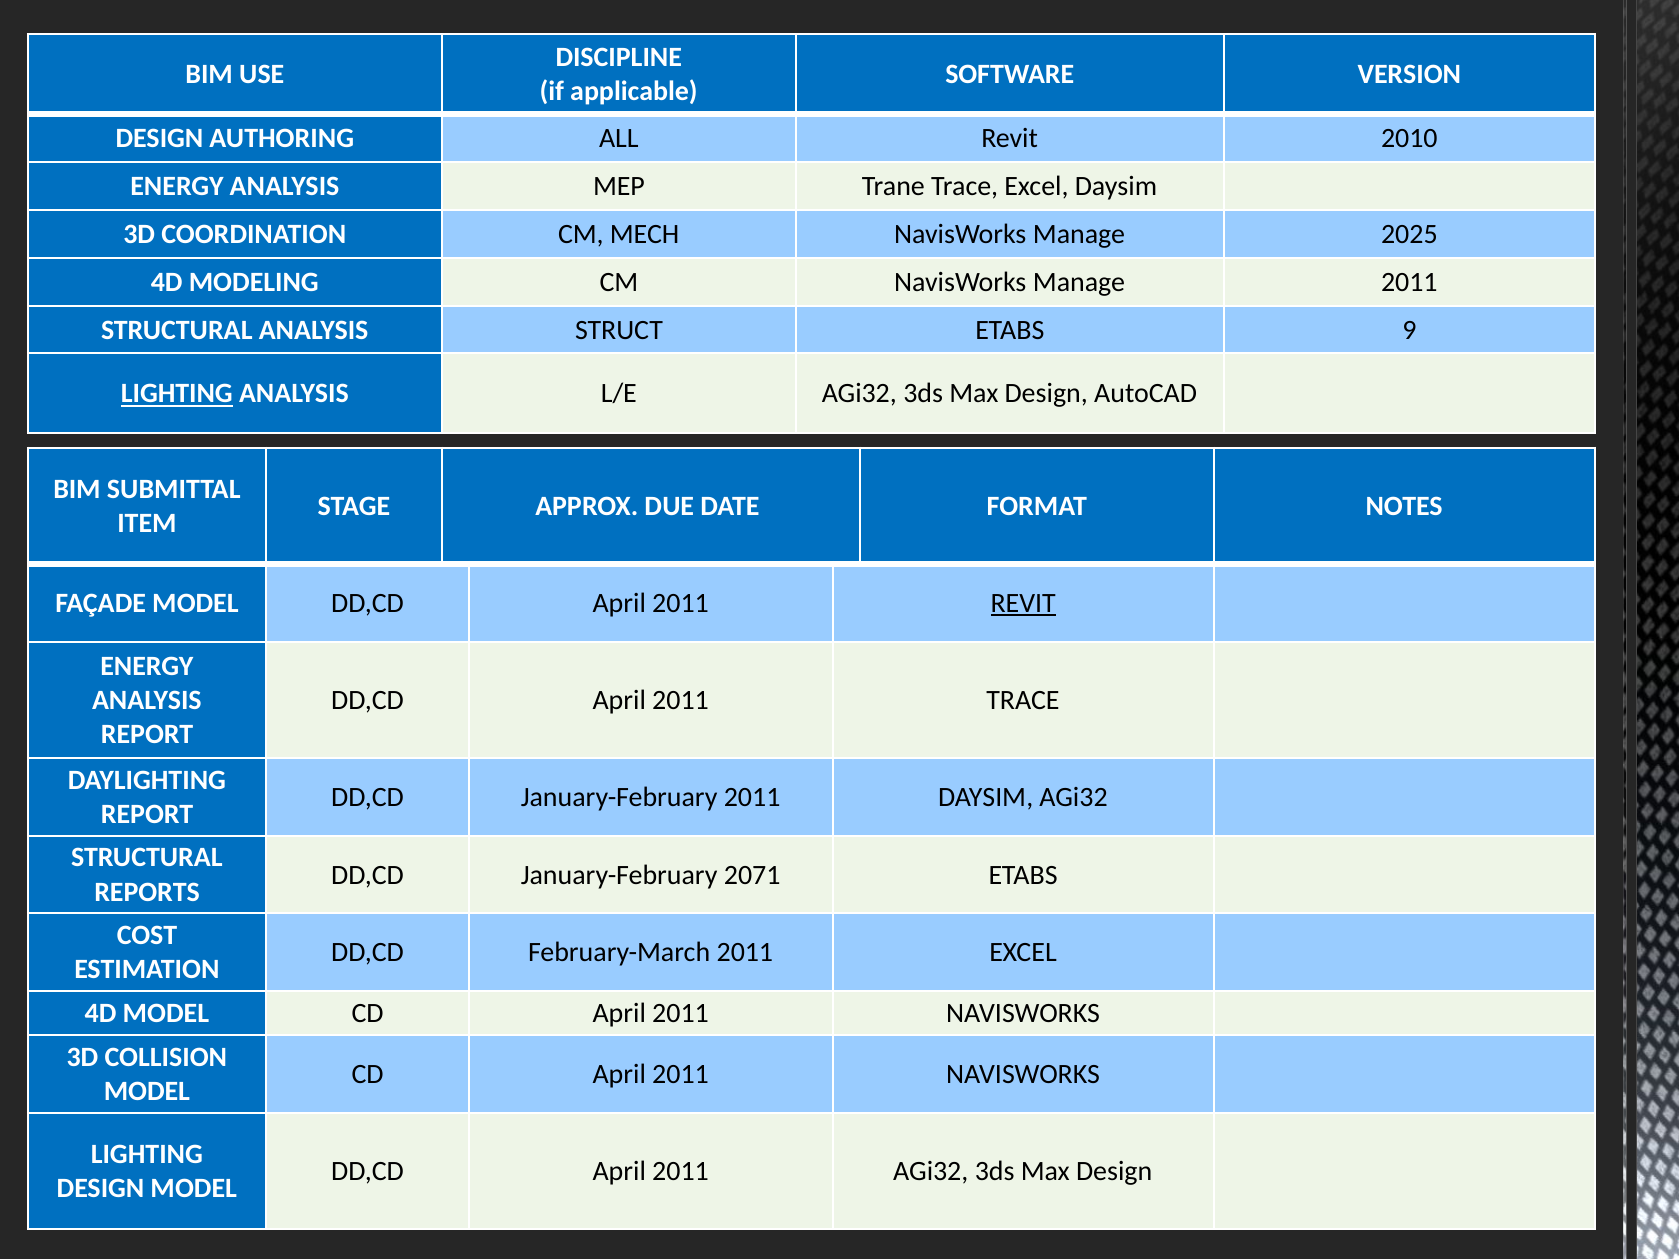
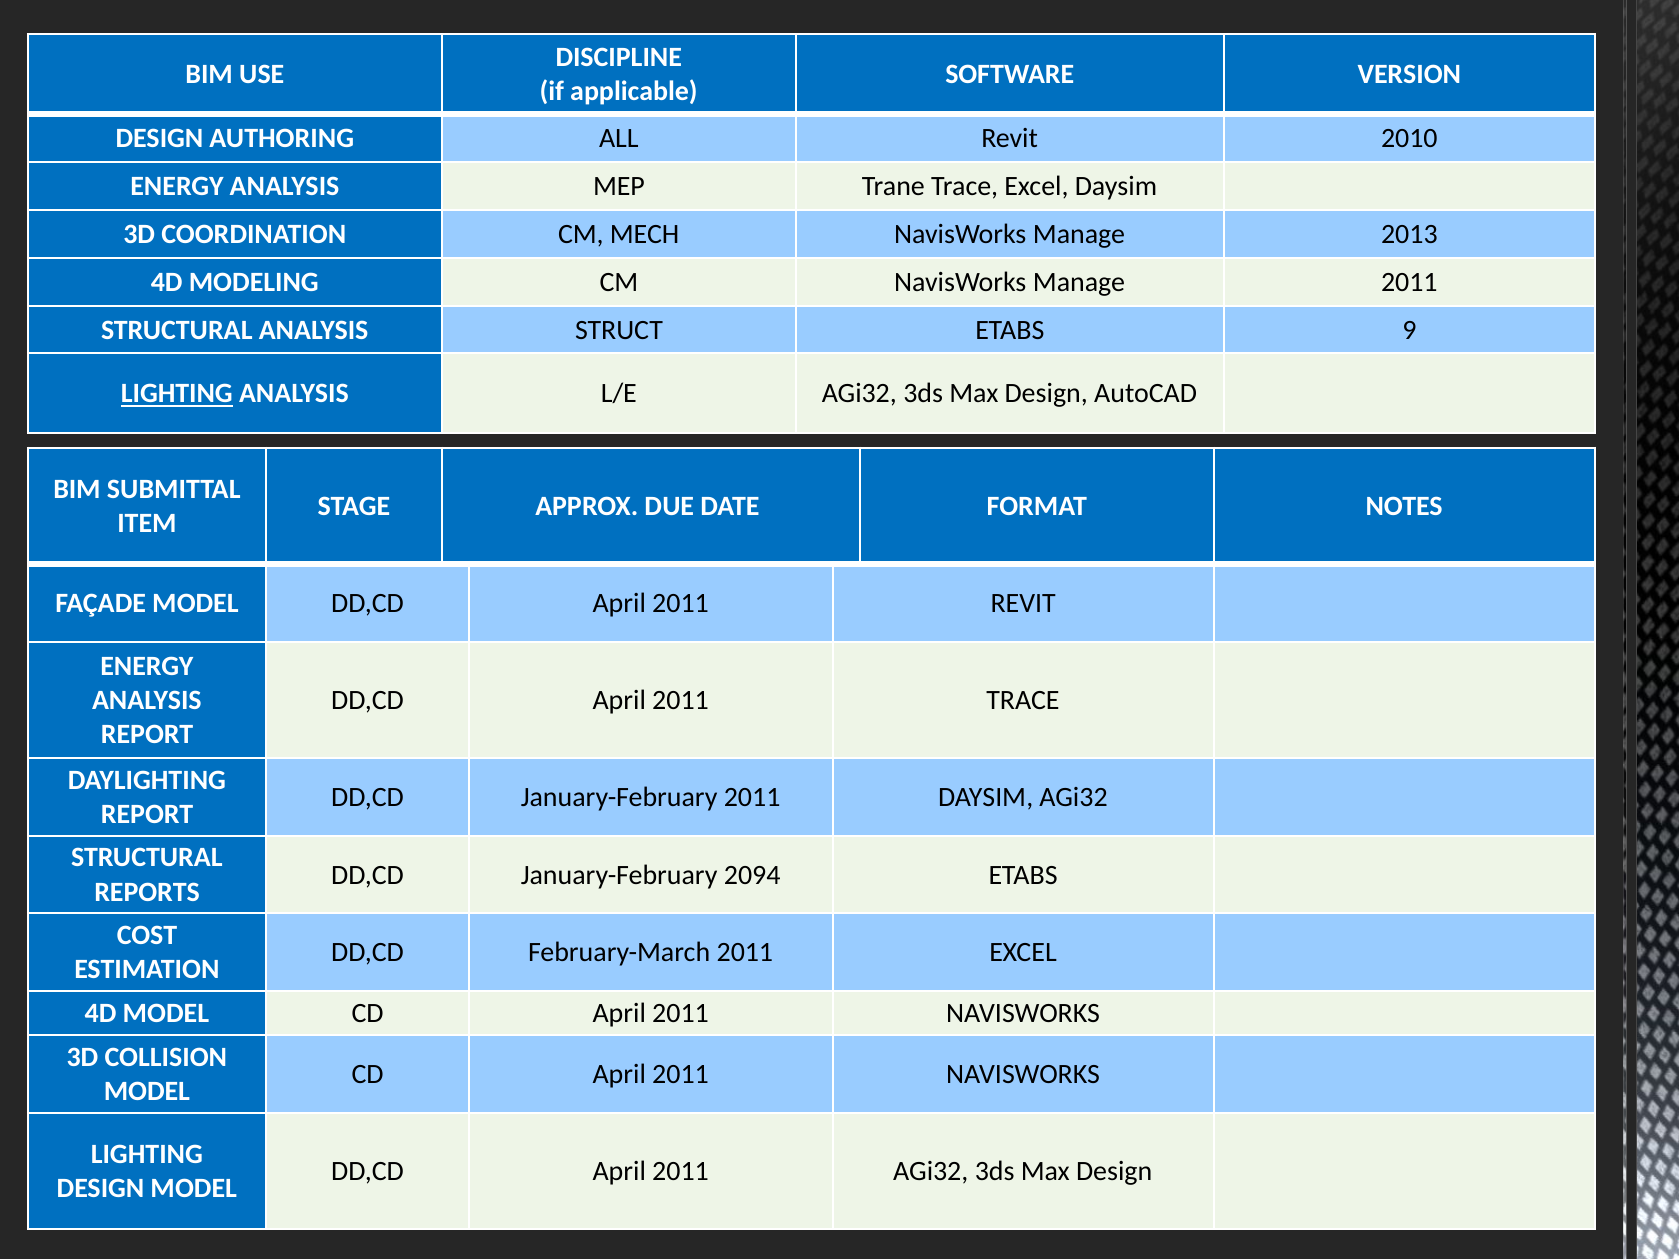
2025: 2025 -> 2013
REVIT at (1023, 603) underline: present -> none
2071: 2071 -> 2094
